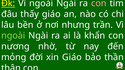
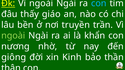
con at (99, 3) colour: pink -> light blue
nhưng: nhưng -> truyền
mỏng: mỏng -> giông
xin Giáo: Giáo -> Kinh
